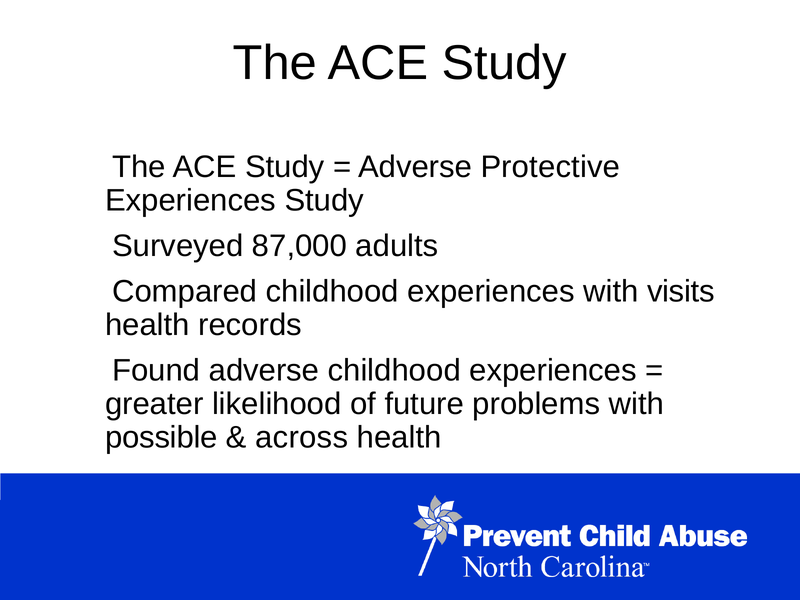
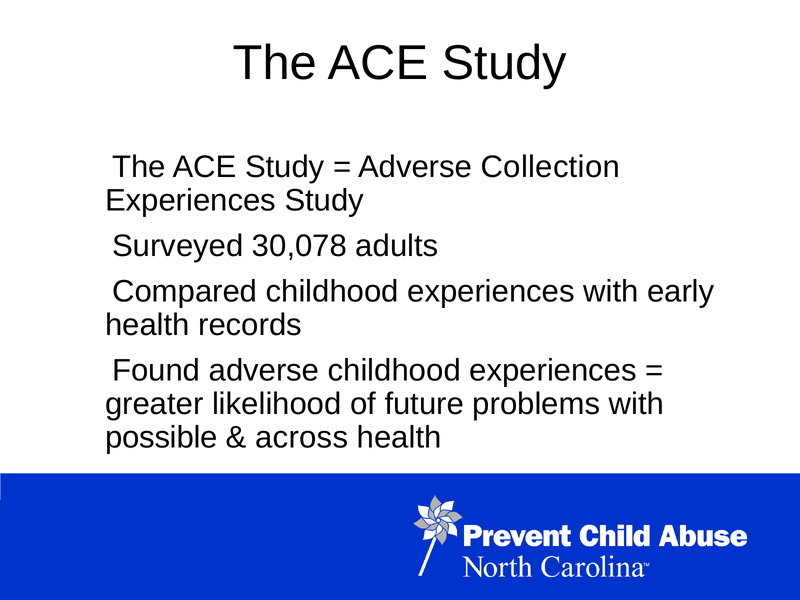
Protective: Protective -> Collection
87,000: 87,000 -> 30,078
visits: visits -> early
